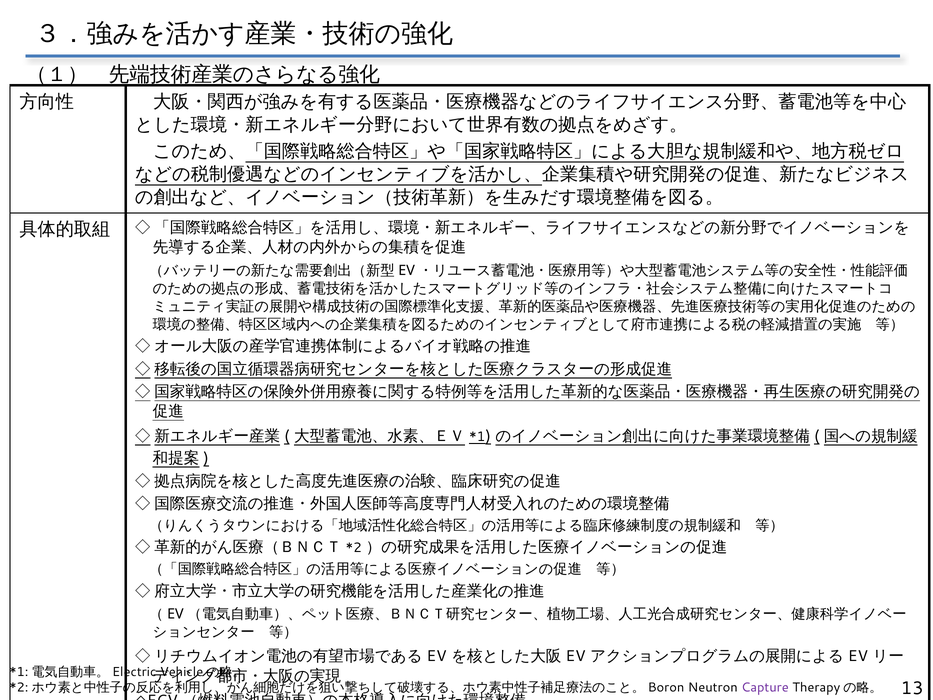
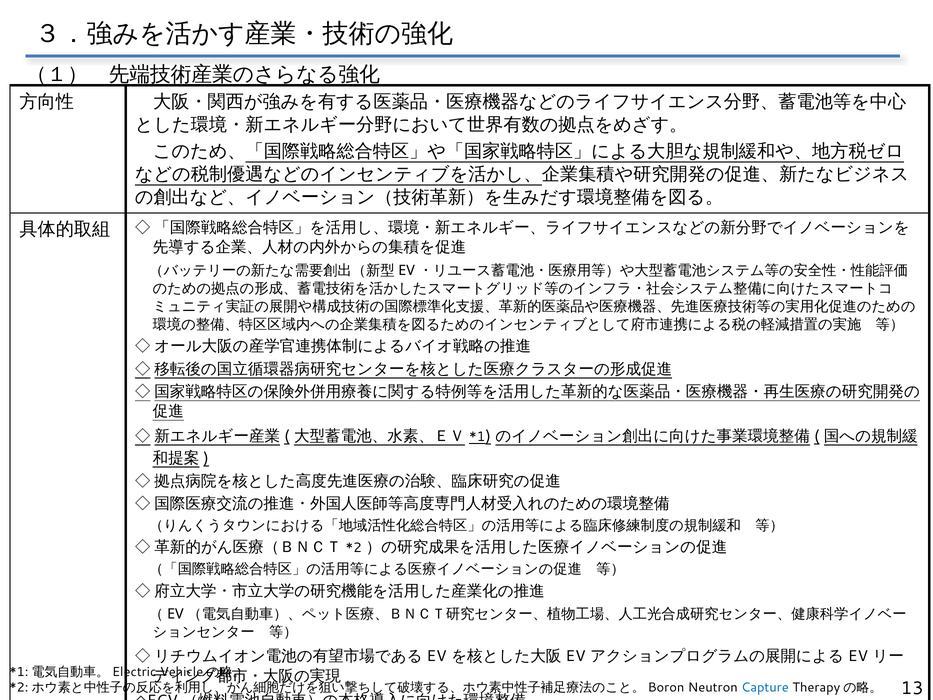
Capture colour: purple -> blue
